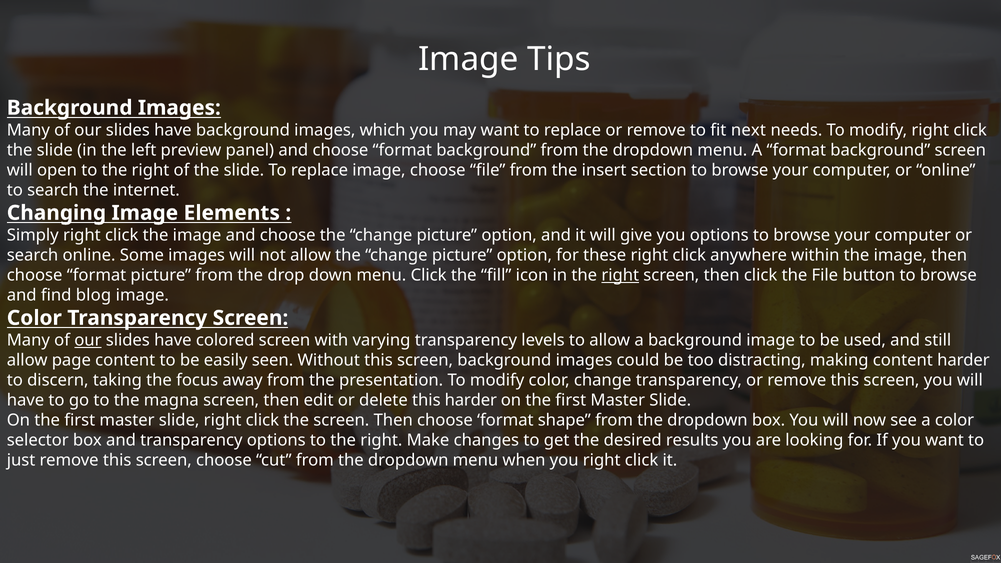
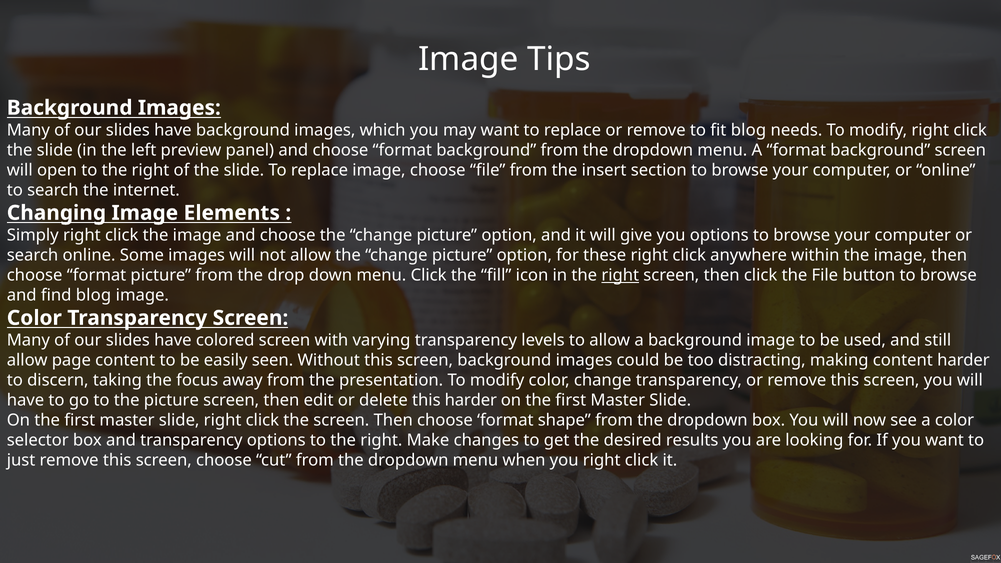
fit next: next -> blog
our at (88, 340) underline: present -> none
the magna: magna -> picture
